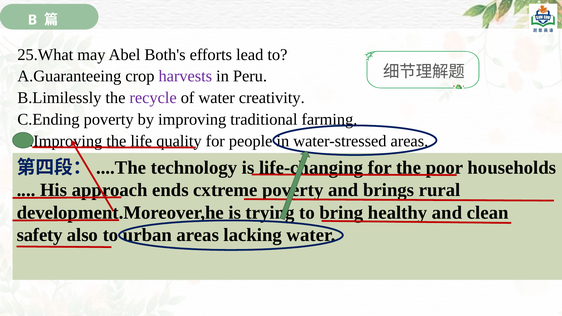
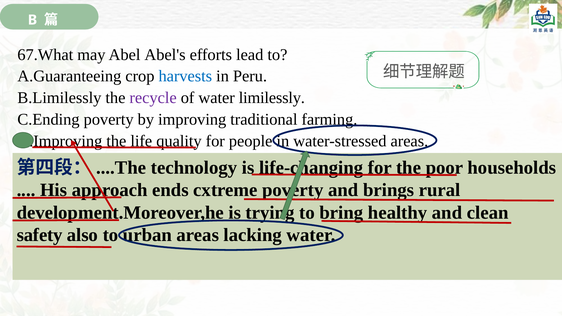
25.What: 25.What -> 67.What
Both's: Both's -> Abel's
harvests colour: purple -> blue
creativity: creativity -> limilessly
